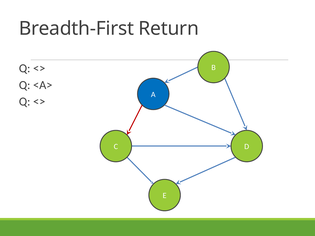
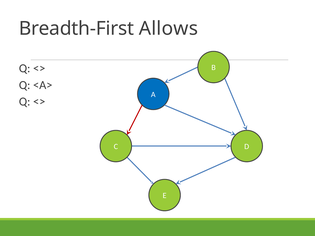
Return: Return -> Allows
